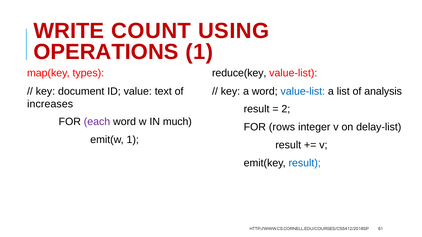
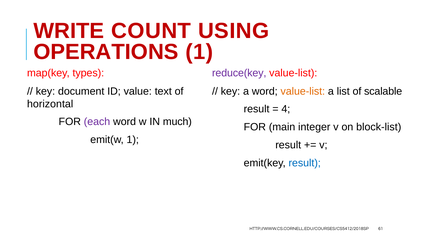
reduce(key colour: black -> purple
value-list at (303, 91) colour: blue -> orange
analysis: analysis -> scalable
increases: increases -> horizontal
2: 2 -> 4
rows: rows -> main
delay-list: delay-list -> block-list
